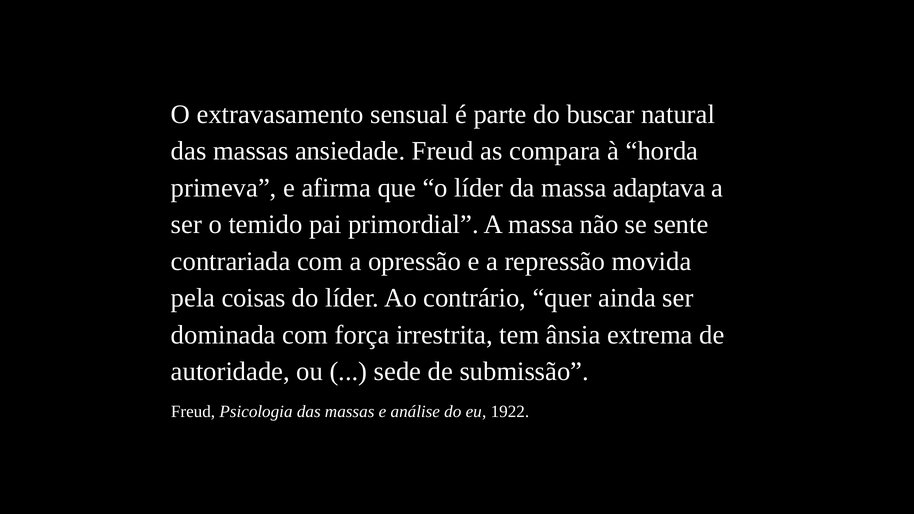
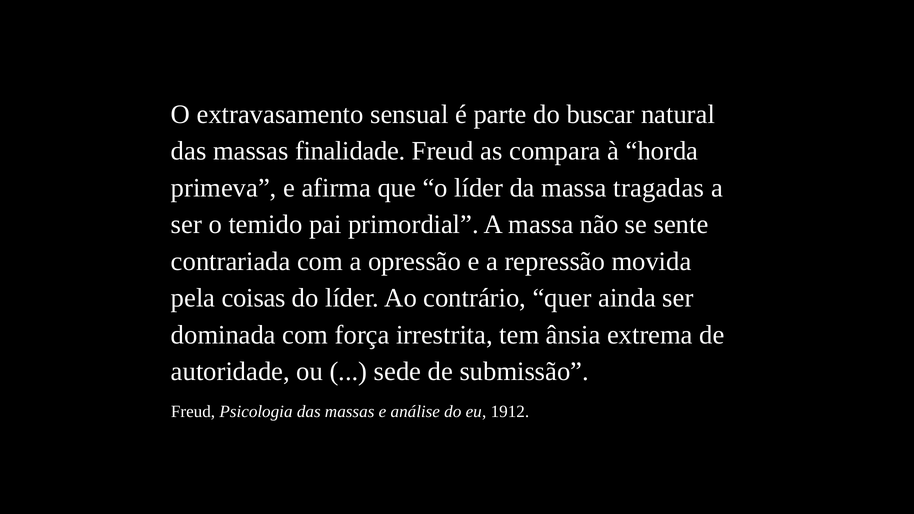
ansiedade: ansiedade -> finalidade
adaptava: adaptava -> tragadas
1922: 1922 -> 1912
